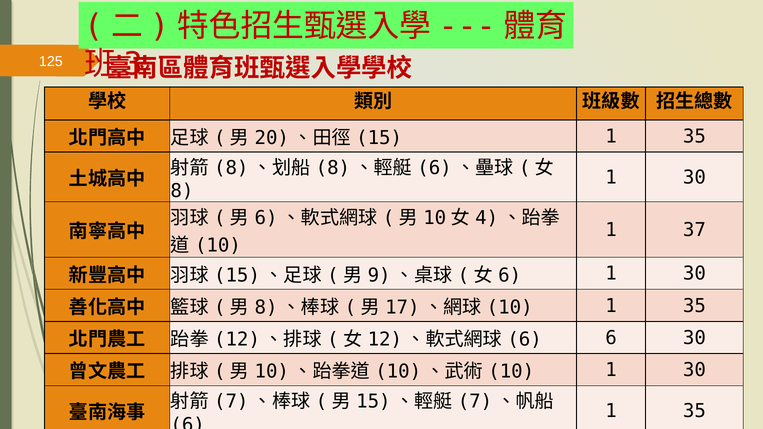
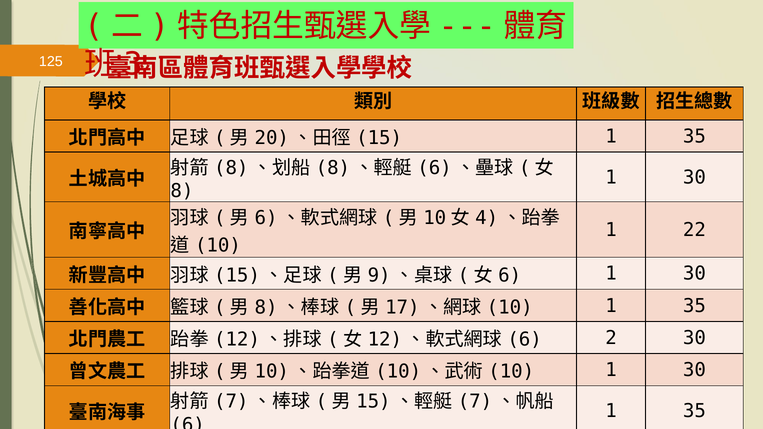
37: 37 -> 22
6 at (611, 338): 6 -> 2
